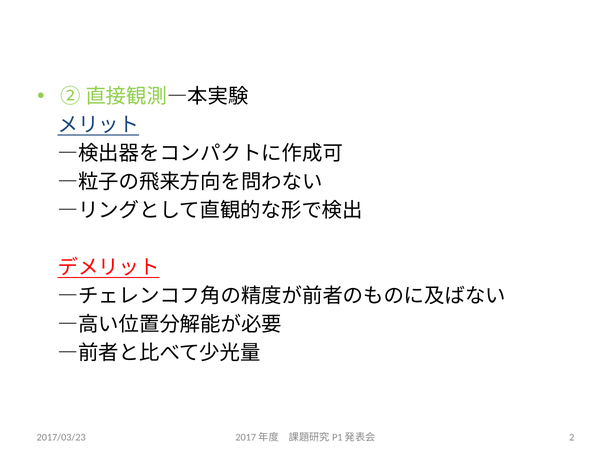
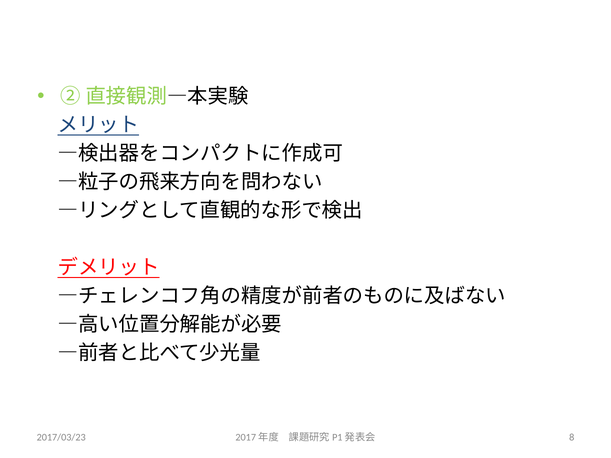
2: 2 -> 8
